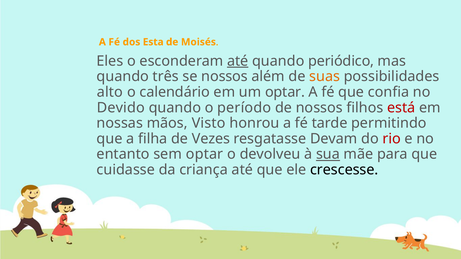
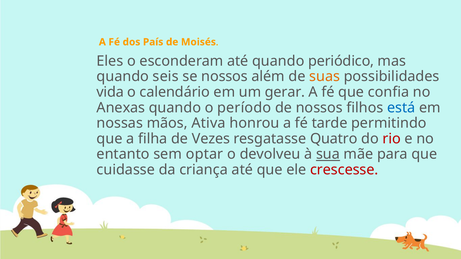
Esta: Esta -> País
até at (238, 61) underline: present -> none
três: três -> seis
alto: alto -> vida
um optar: optar -> gerar
Devido: Devido -> Anexas
está colour: red -> blue
Visto: Visto -> Ativa
Devam: Devam -> Quatro
crescesse colour: black -> red
